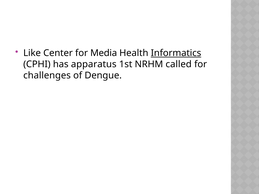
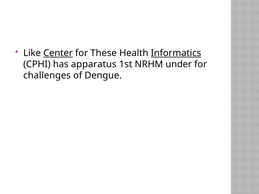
Center underline: none -> present
Media: Media -> These
called: called -> under
